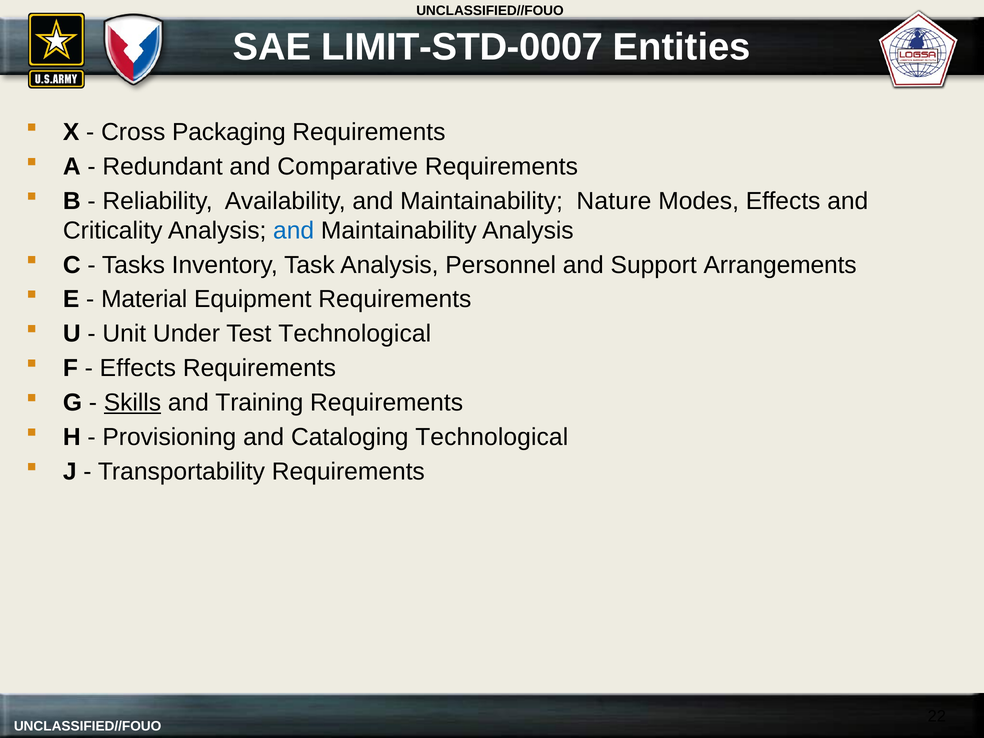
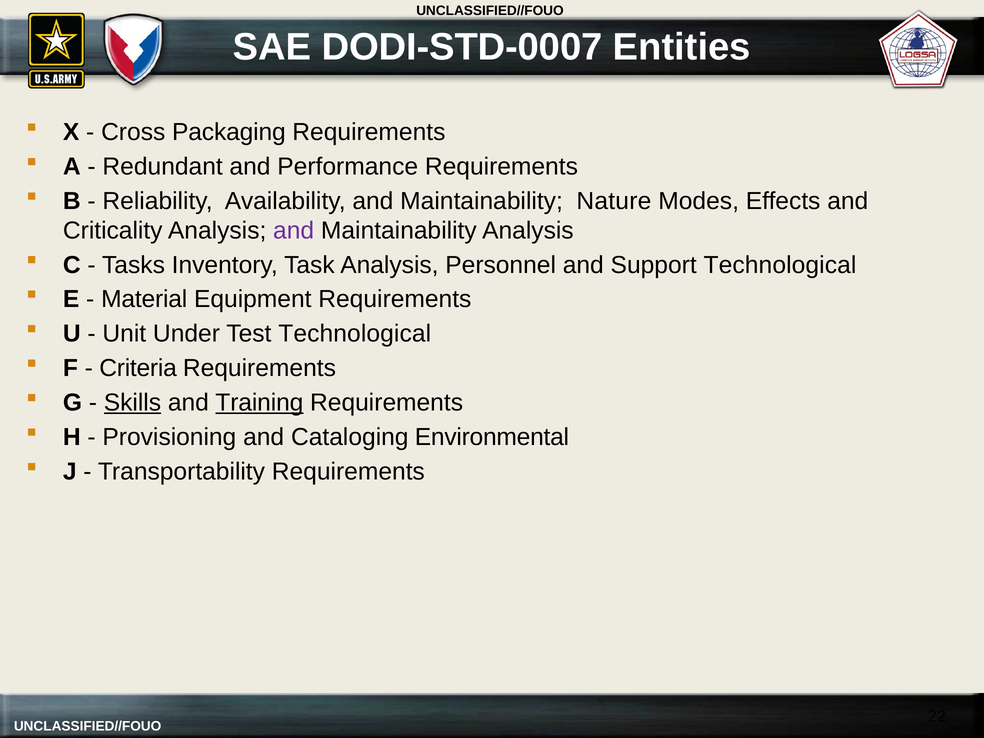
LIMIT-STD-0007: LIMIT-STD-0007 -> DODI-STD-0007
Comparative: Comparative -> Performance
and at (294, 230) colour: blue -> purple
Support Arrangements: Arrangements -> Technological
Effects at (138, 368): Effects -> Criteria
Training underline: none -> present
Cataloging Technological: Technological -> Environmental
